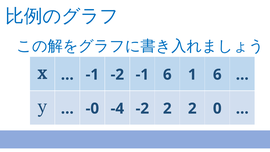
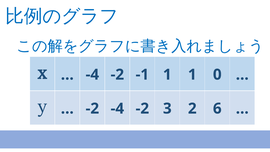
-1 at (92, 75): -1 -> -4
-1 6: 6 -> 1
1 6: 6 -> 0
-0 at (92, 108): -0 -> -2
-2 2: 2 -> 3
0: 0 -> 6
